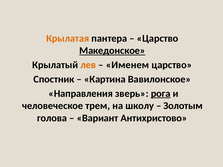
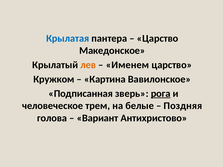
Крылатая colour: orange -> blue
Македонское underline: present -> none
Спостник: Спостник -> Кружком
Направления: Направления -> Подписанная
школу: школу -> белые
Золотым: Золотым -> Поздняя
